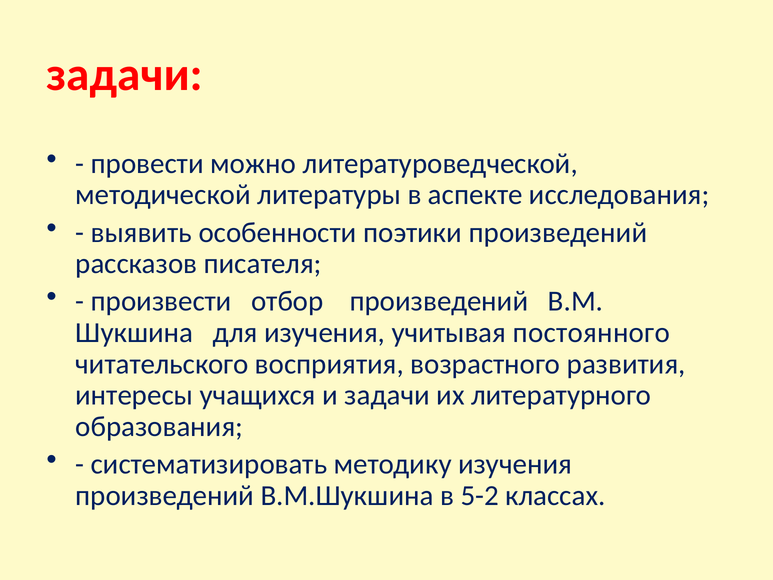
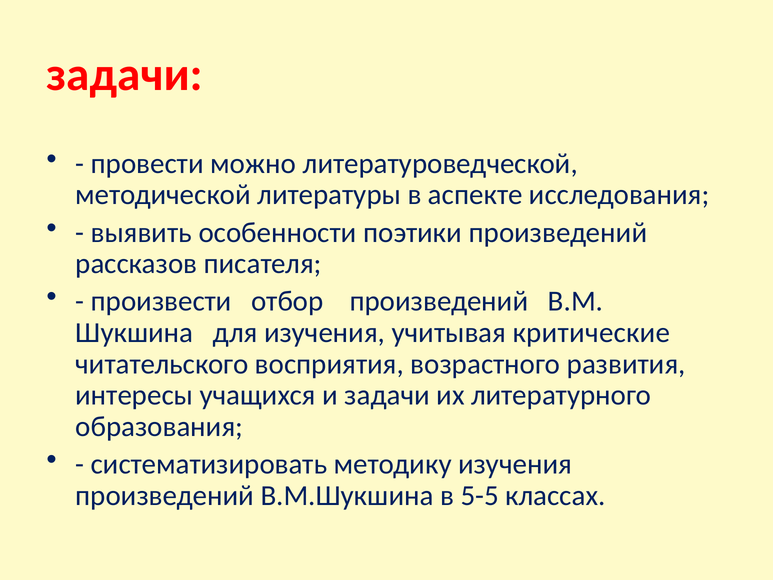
постоянного: постоянного -> критические
5-2: 5-2 -> 5-5
